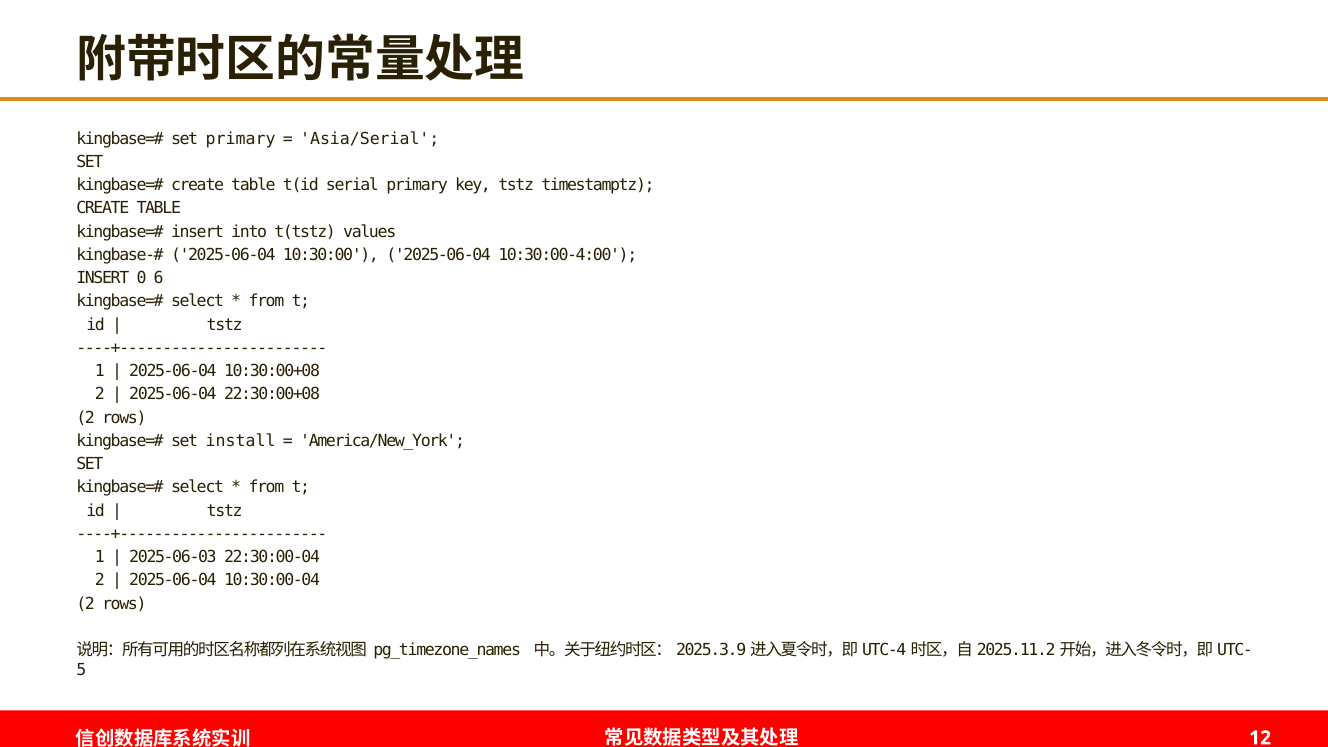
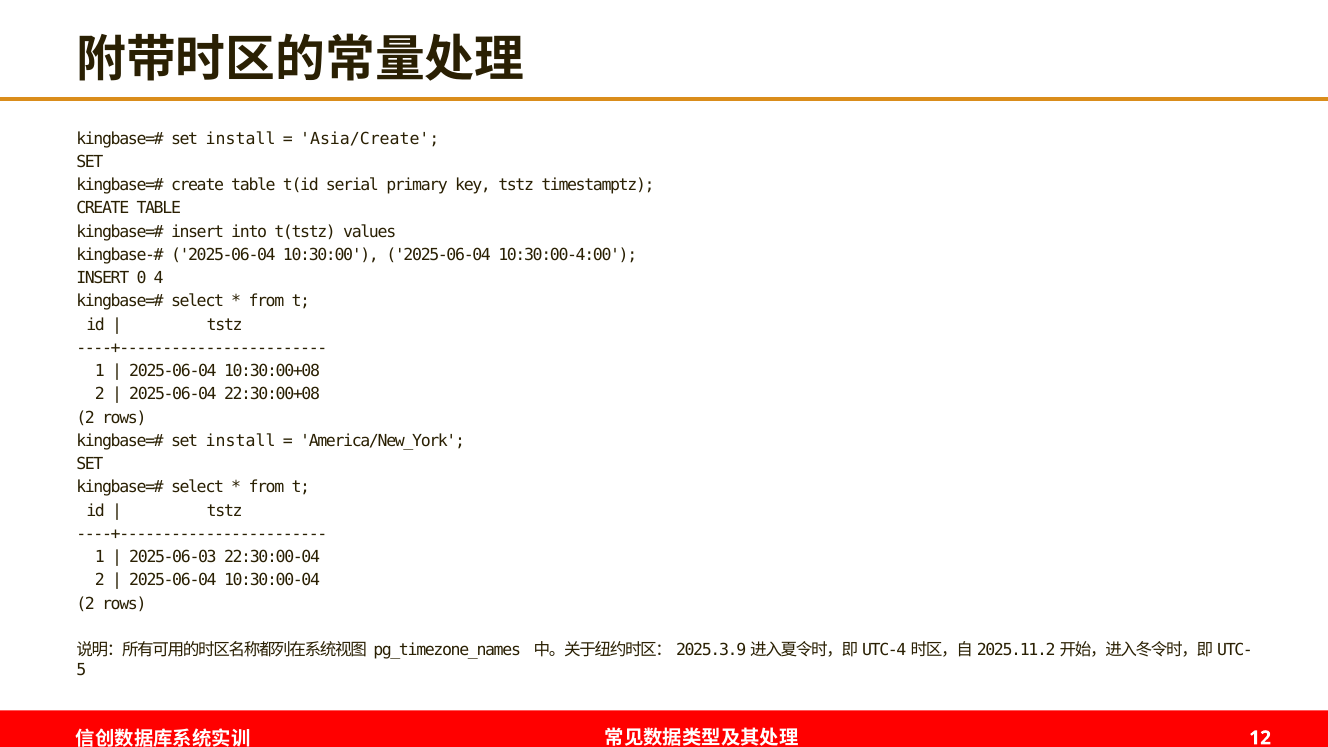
primary at (241, 139): primary -> install
Asia/Serial: Asia/Serial -> Asia/Create
6: 6 -> 4
